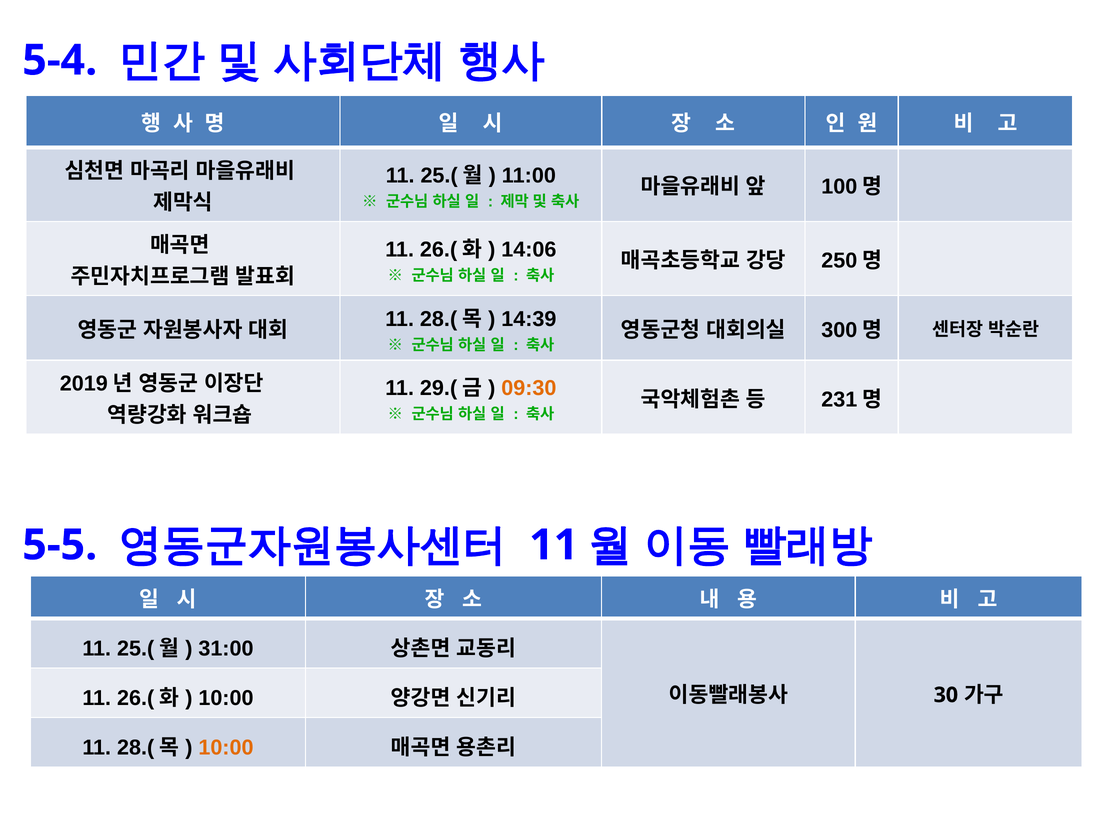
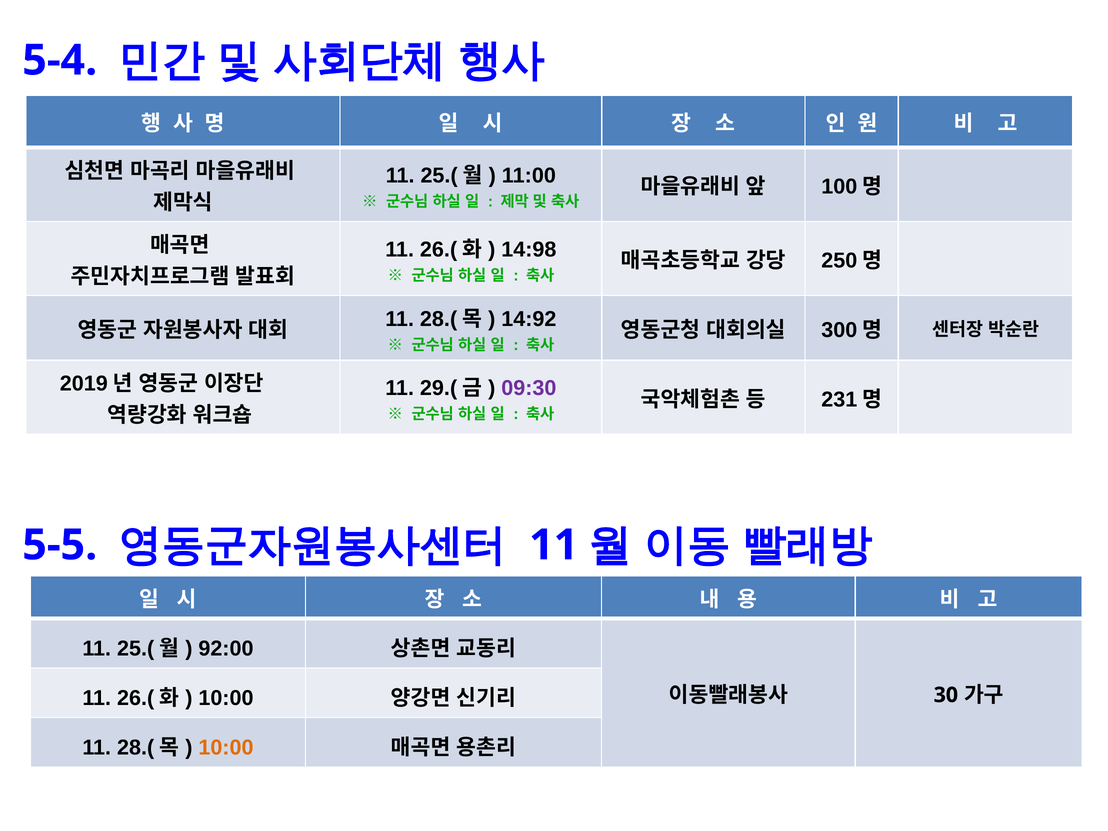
14:06: 14:06 -> 14:98
14:39: 14:39 -> 14:92
09:30 colour: orange -> purple
31:00: 31:00 -> 92:00
